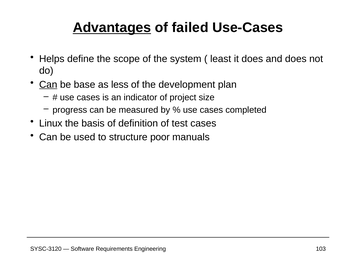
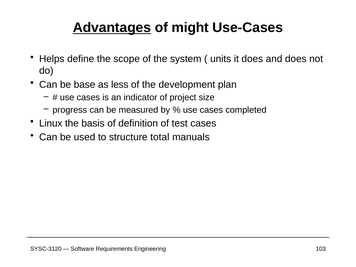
failed: failed -> might
least: least -> units
Can at (48, 85) underline: present -> none
poor: poor -> total
